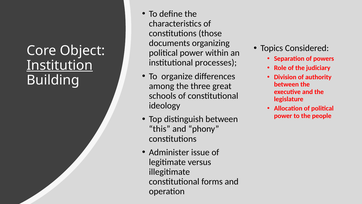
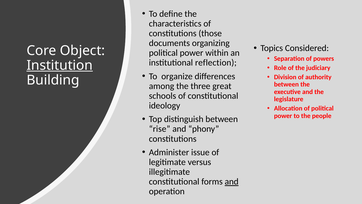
processes: processes -> reflection
this: this -> rise
and at (232, 181) underline: none -> present
